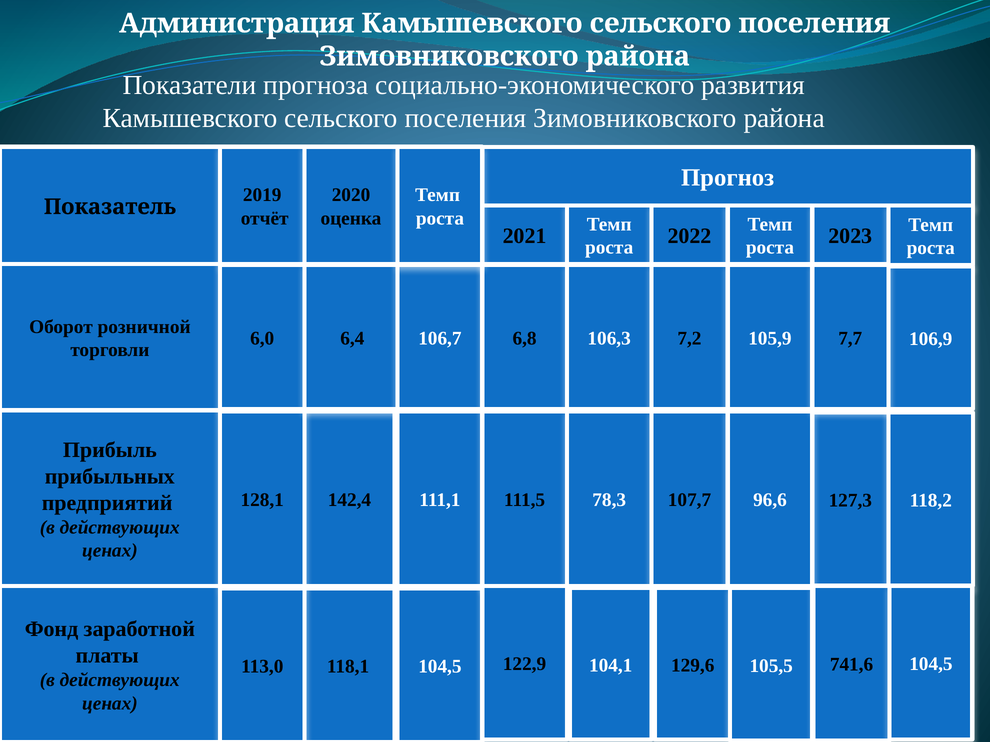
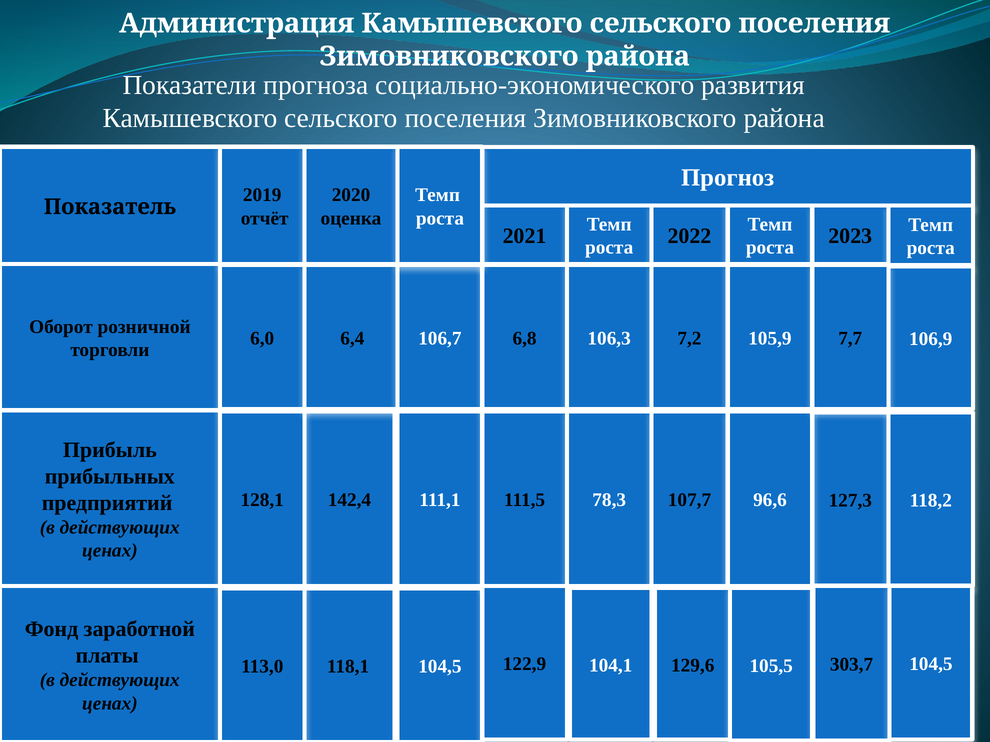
741,6: 741,6 -> 303,7
